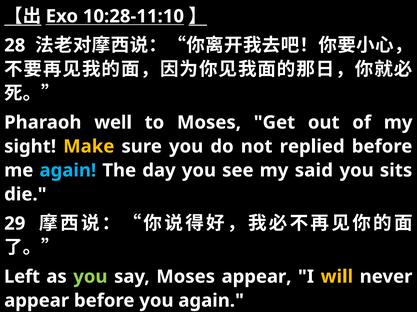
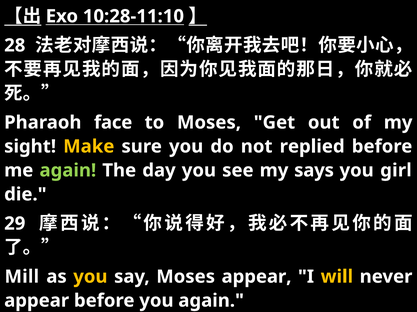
well: well -> face
again at (68, 171) colour: light blue -> light green
said: said -> says
sits: sits -> girl
Left: Left -> Mill
you at (90, 277) colour: light green -> yellow
